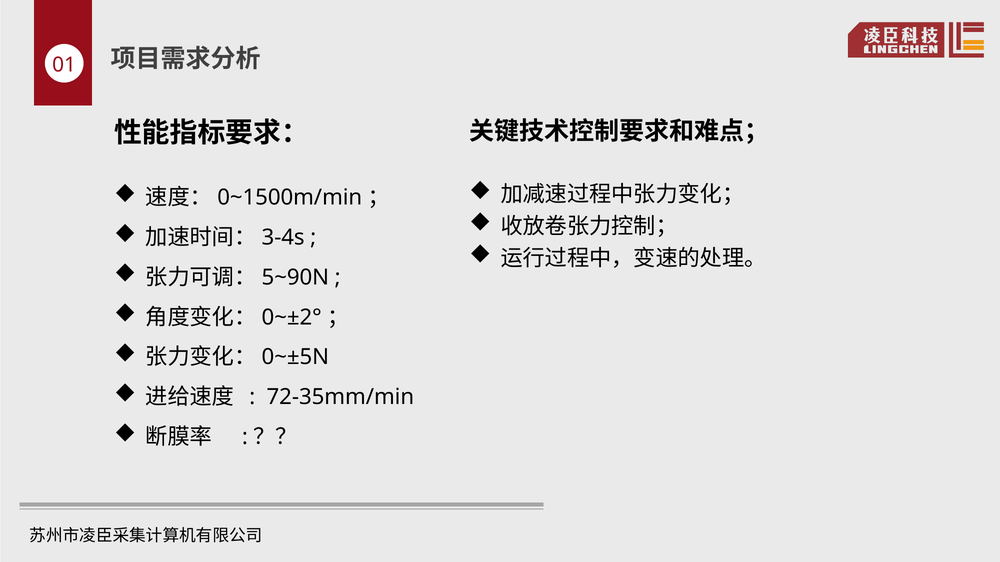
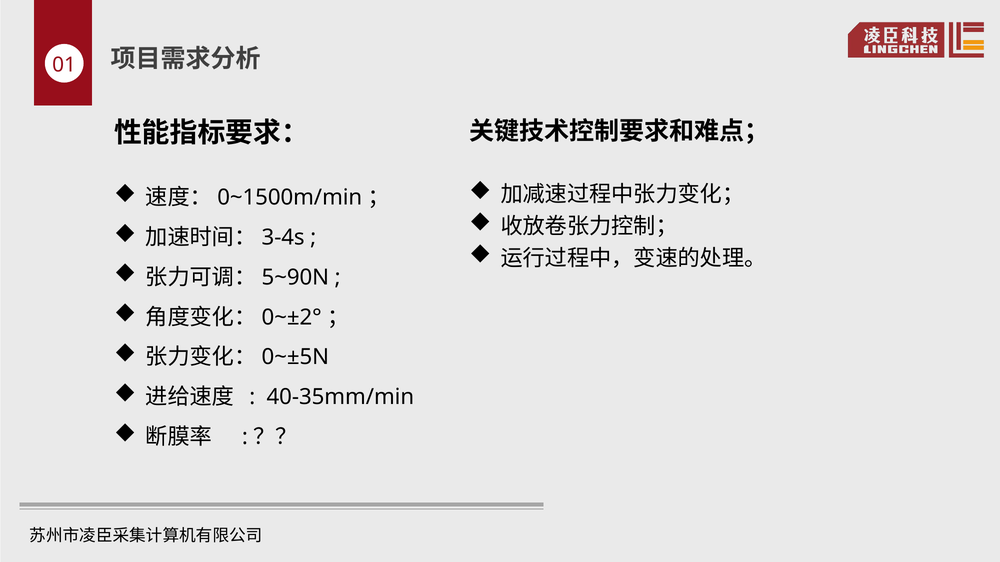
72-35mm/min: 72-35mm/min -> 40-35mm/min
